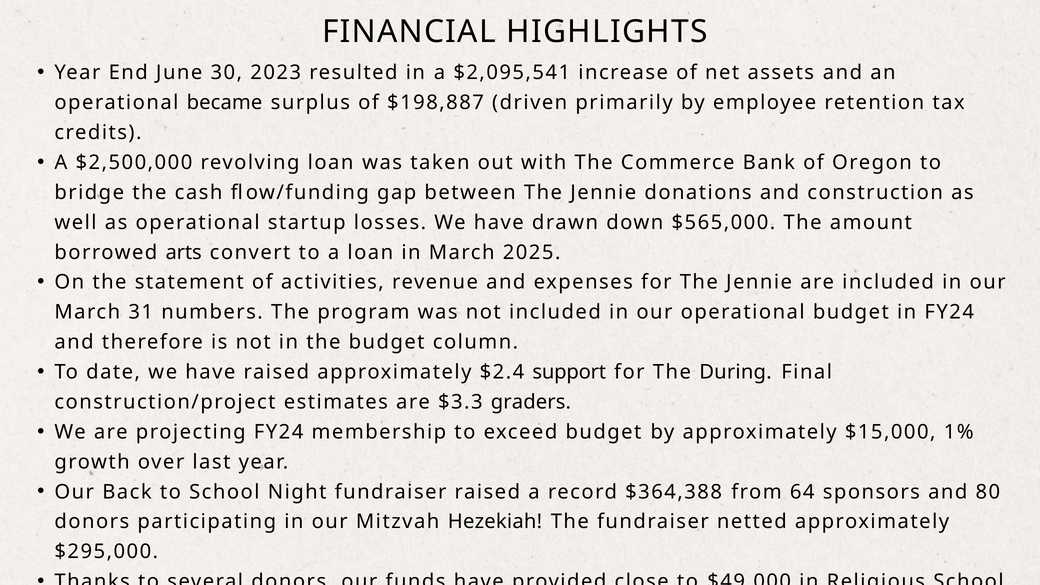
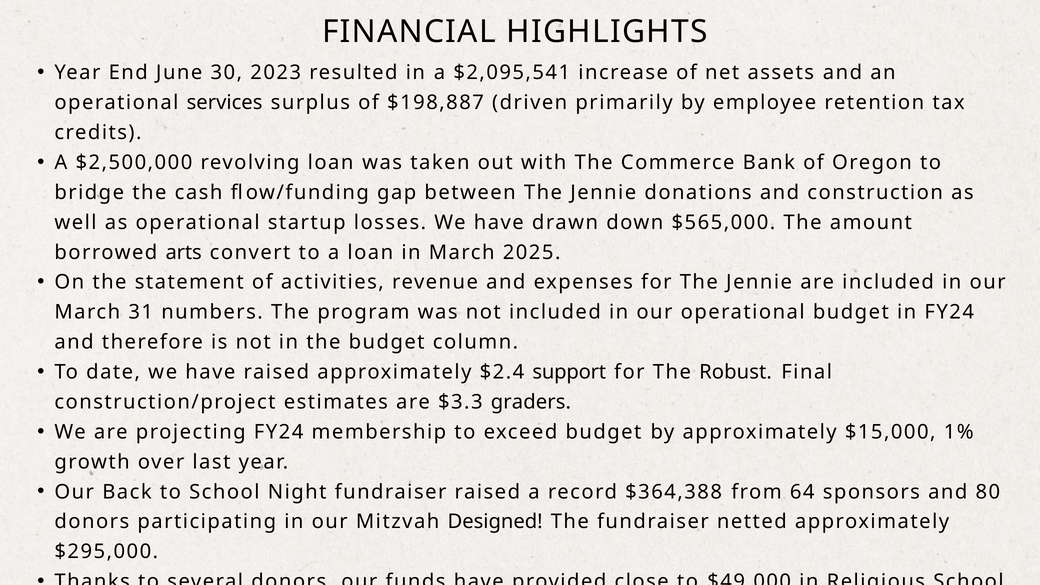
became: became -> services
During: During -> Robust
Hezekiah: Hezekiah -> Designed
